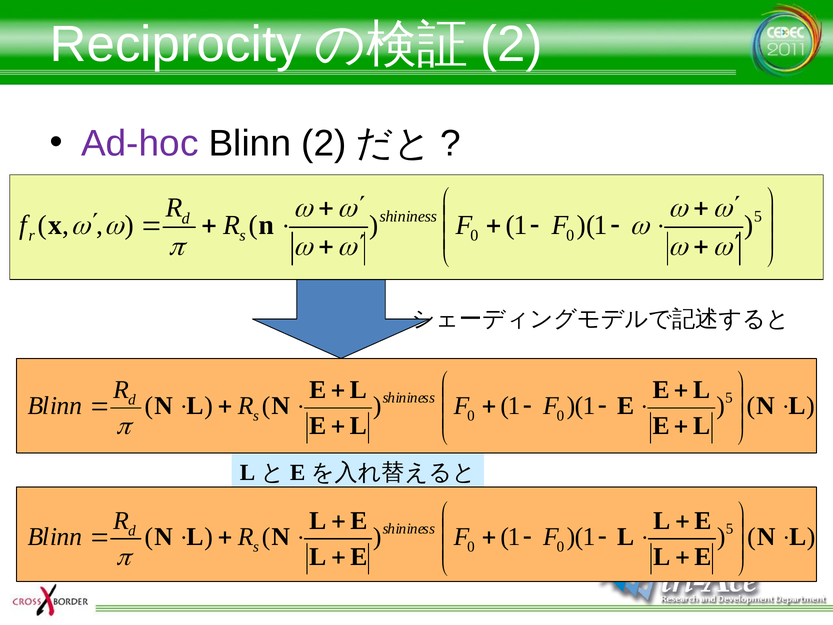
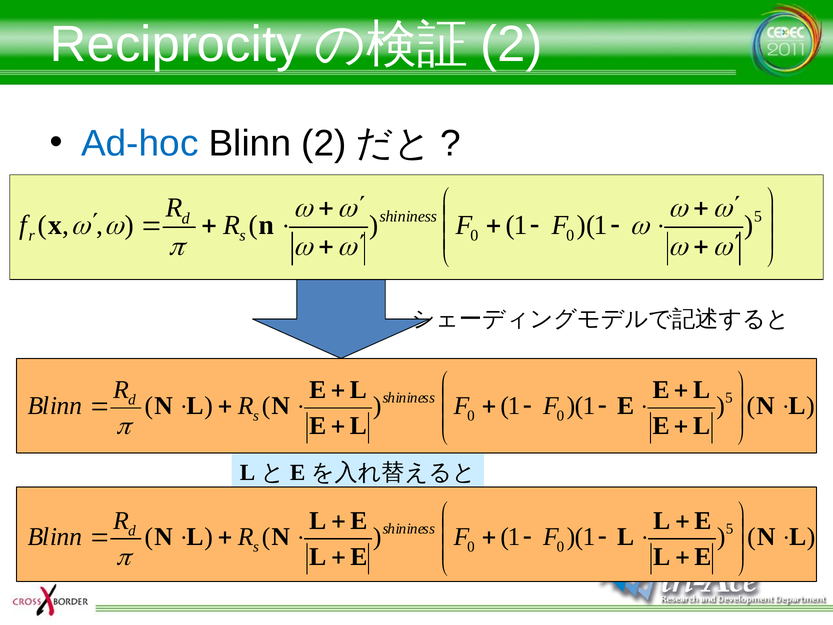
Ad-hoc colour: purple -> blue
